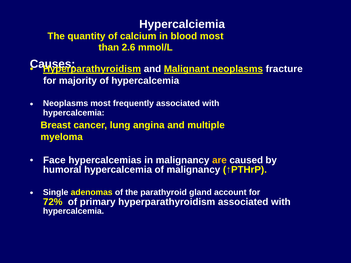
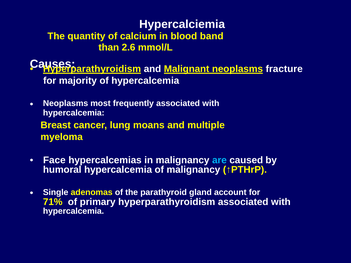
blood most: most -> band
angina: angina -> moans
are colour: yellow -> light blue
72%: 72% -> 71%
